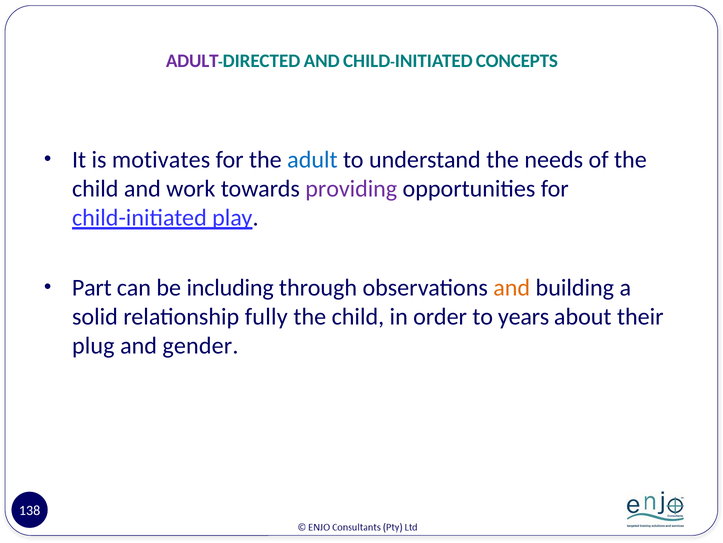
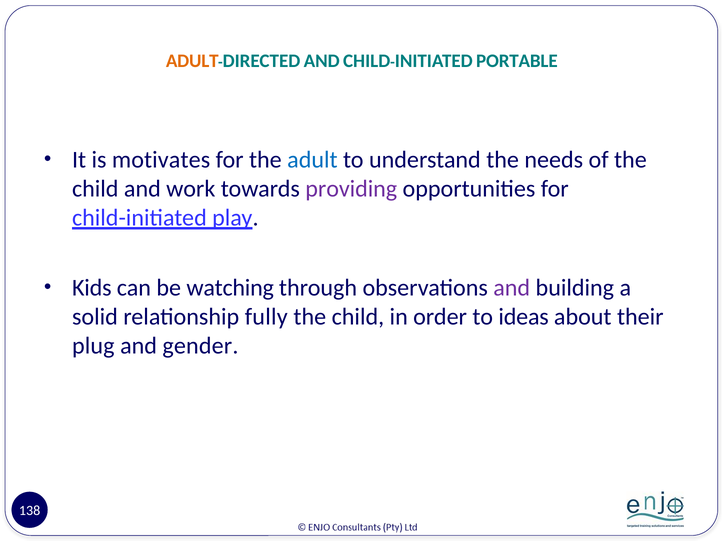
ADULT at (192, 61) colour: purple -> orange
CONCEPTS: CONCEPTS -> PORTABLE
Part: Part -> Kids
including: including -> watching
and at (512, 287) colour: orange -> purple
years: years -> ideas
